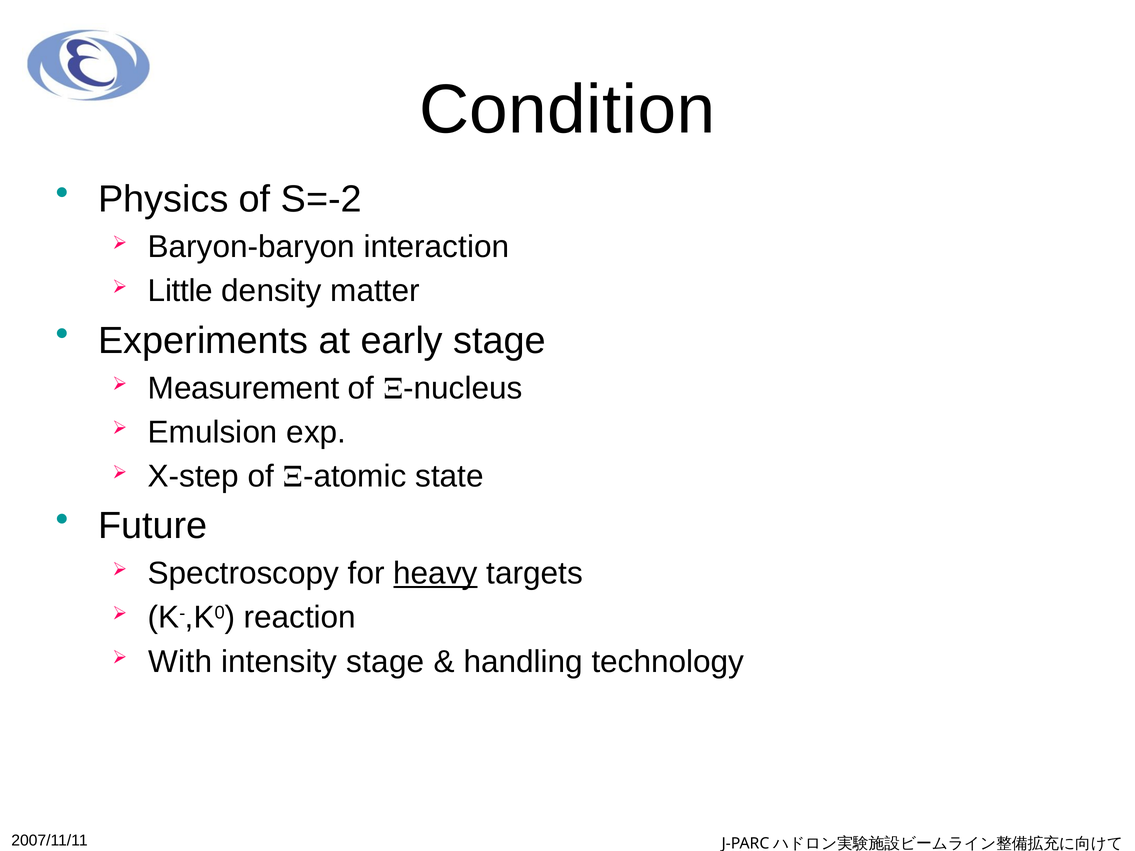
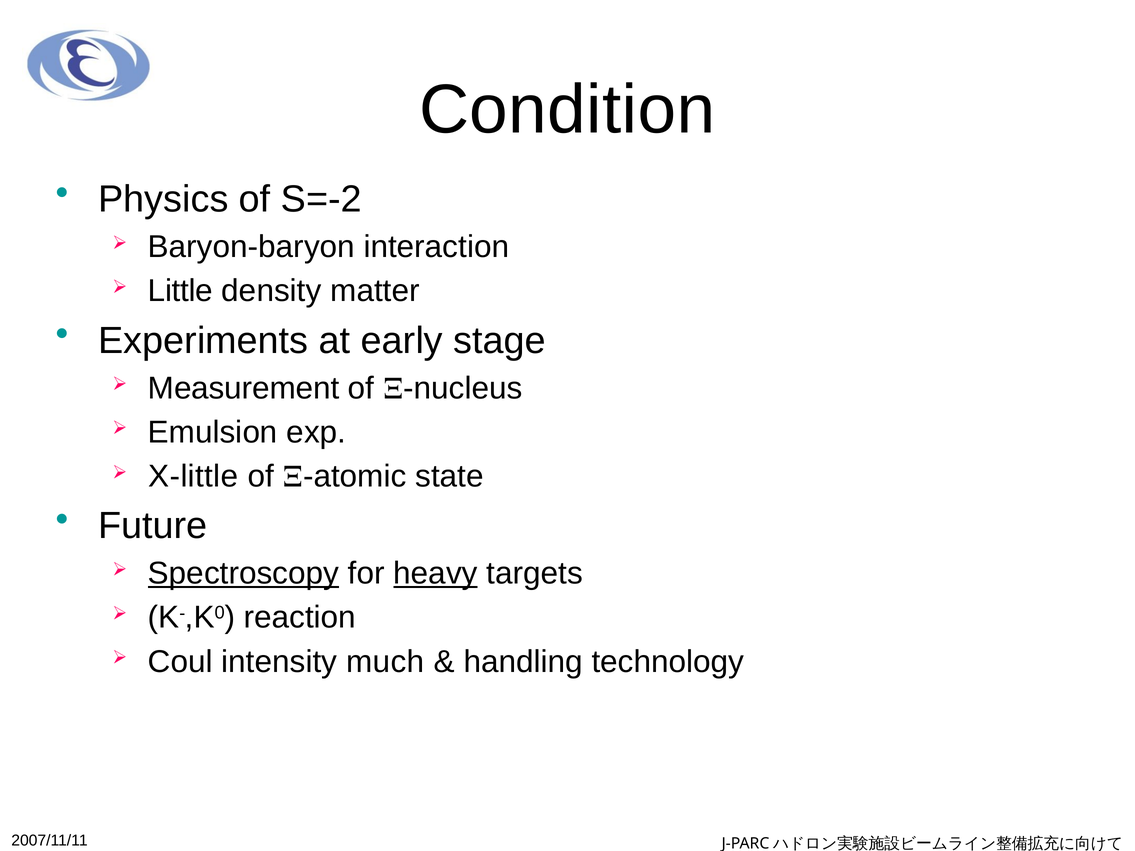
X-step: X-step -> X-little
Spectroscopy underline: none -> present
With: With -> Coul
intensity stage: stage -> much
